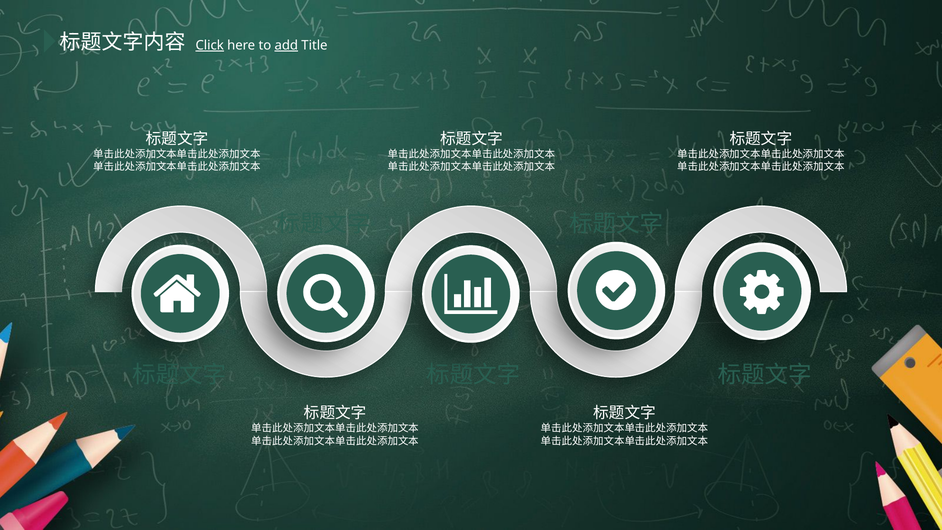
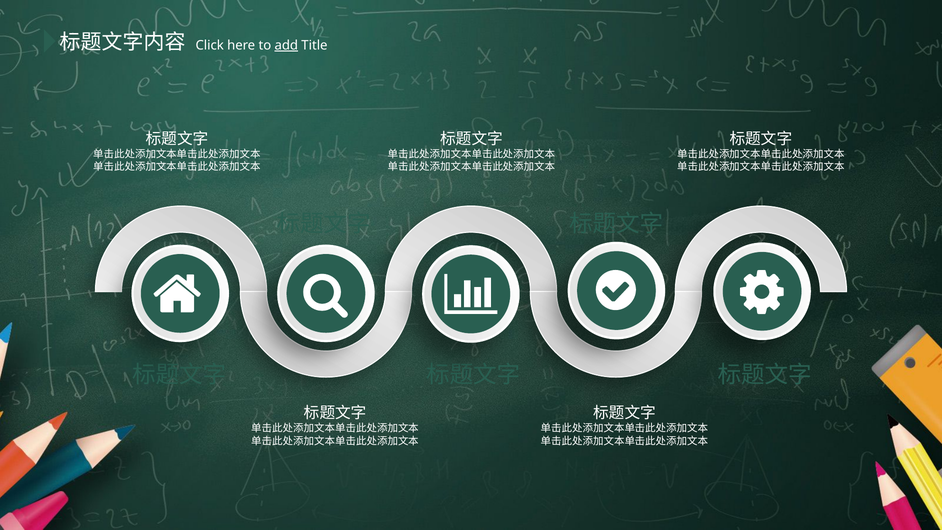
Click underline: present -> none
